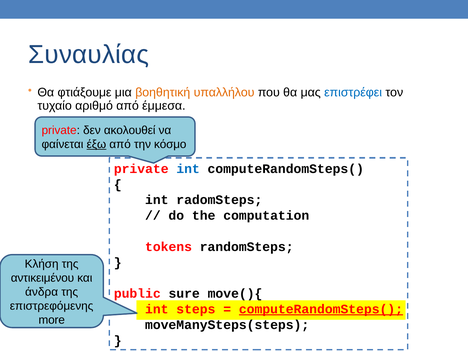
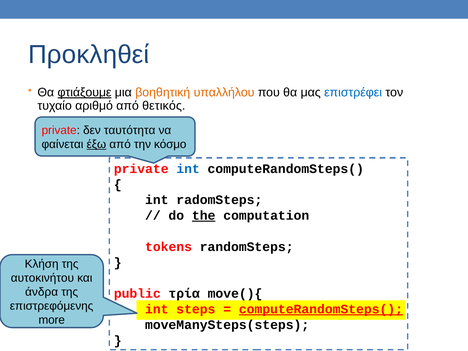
Συναυλίας: Συναυλίας -> Προκληθεί
φτιάξουμε underline: none -> present
έμμεσα: έμμεσα -> θετικός
ακολουθεί: ακολουθεί -> ταυτότητα
the underline: none -> present
αντικειμένου: αντικειμένου -> αυτοκινήτου
sure: sure -> τρία
